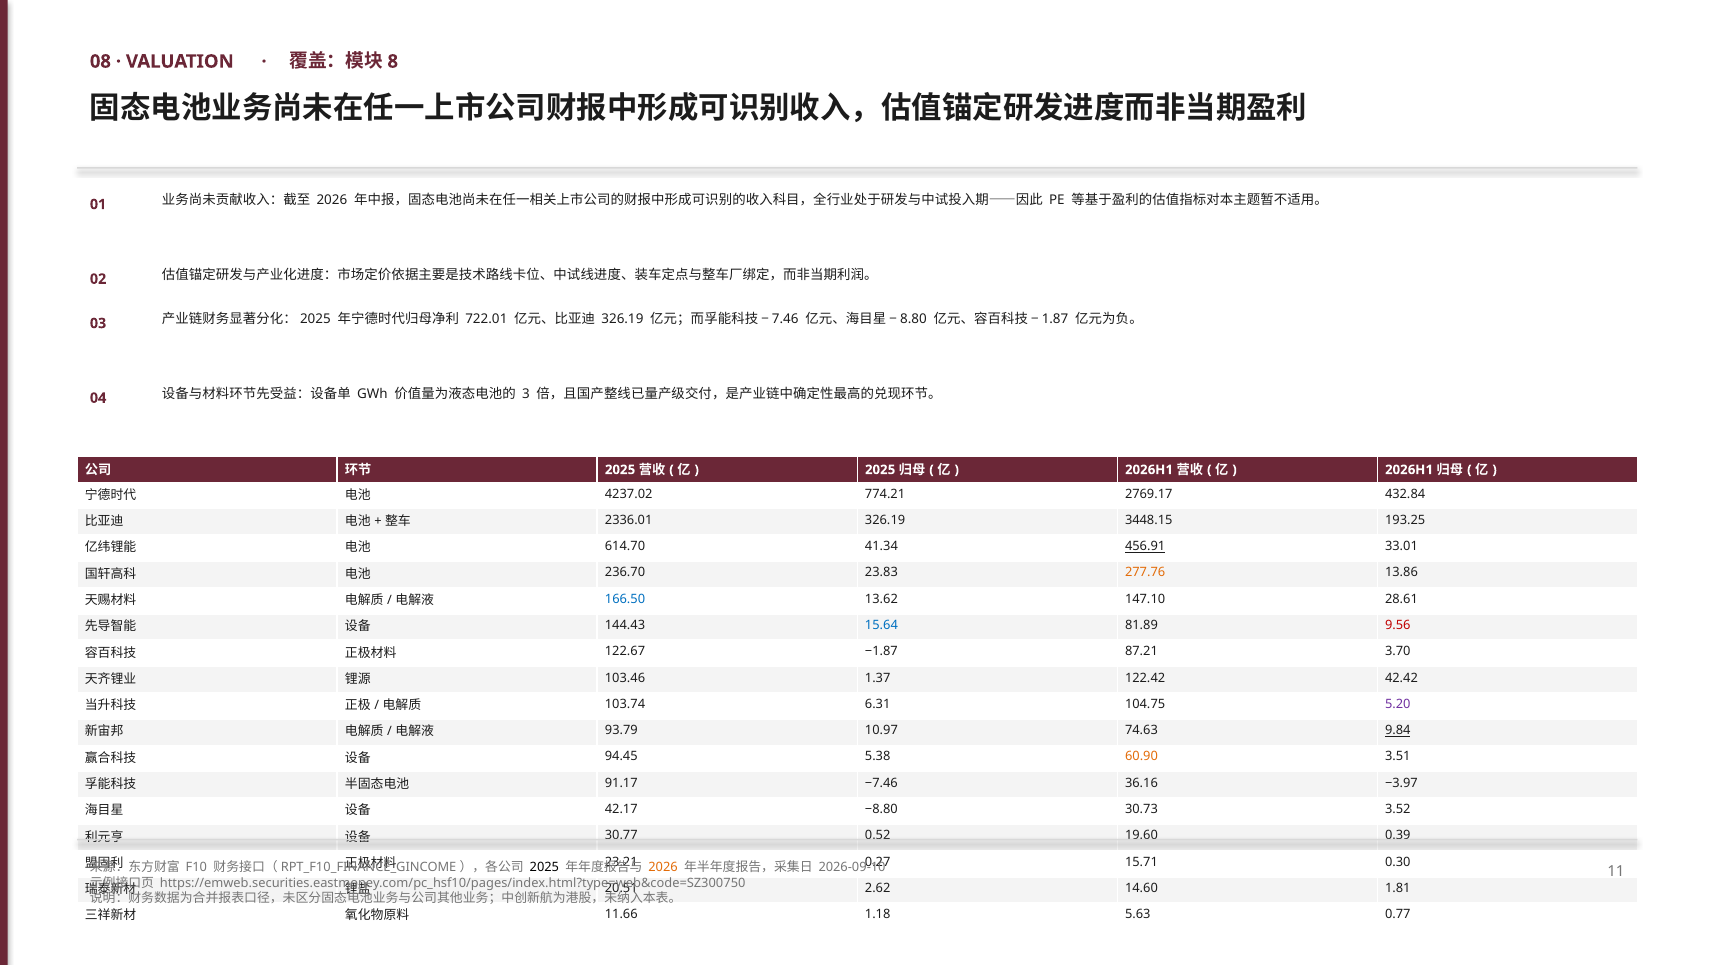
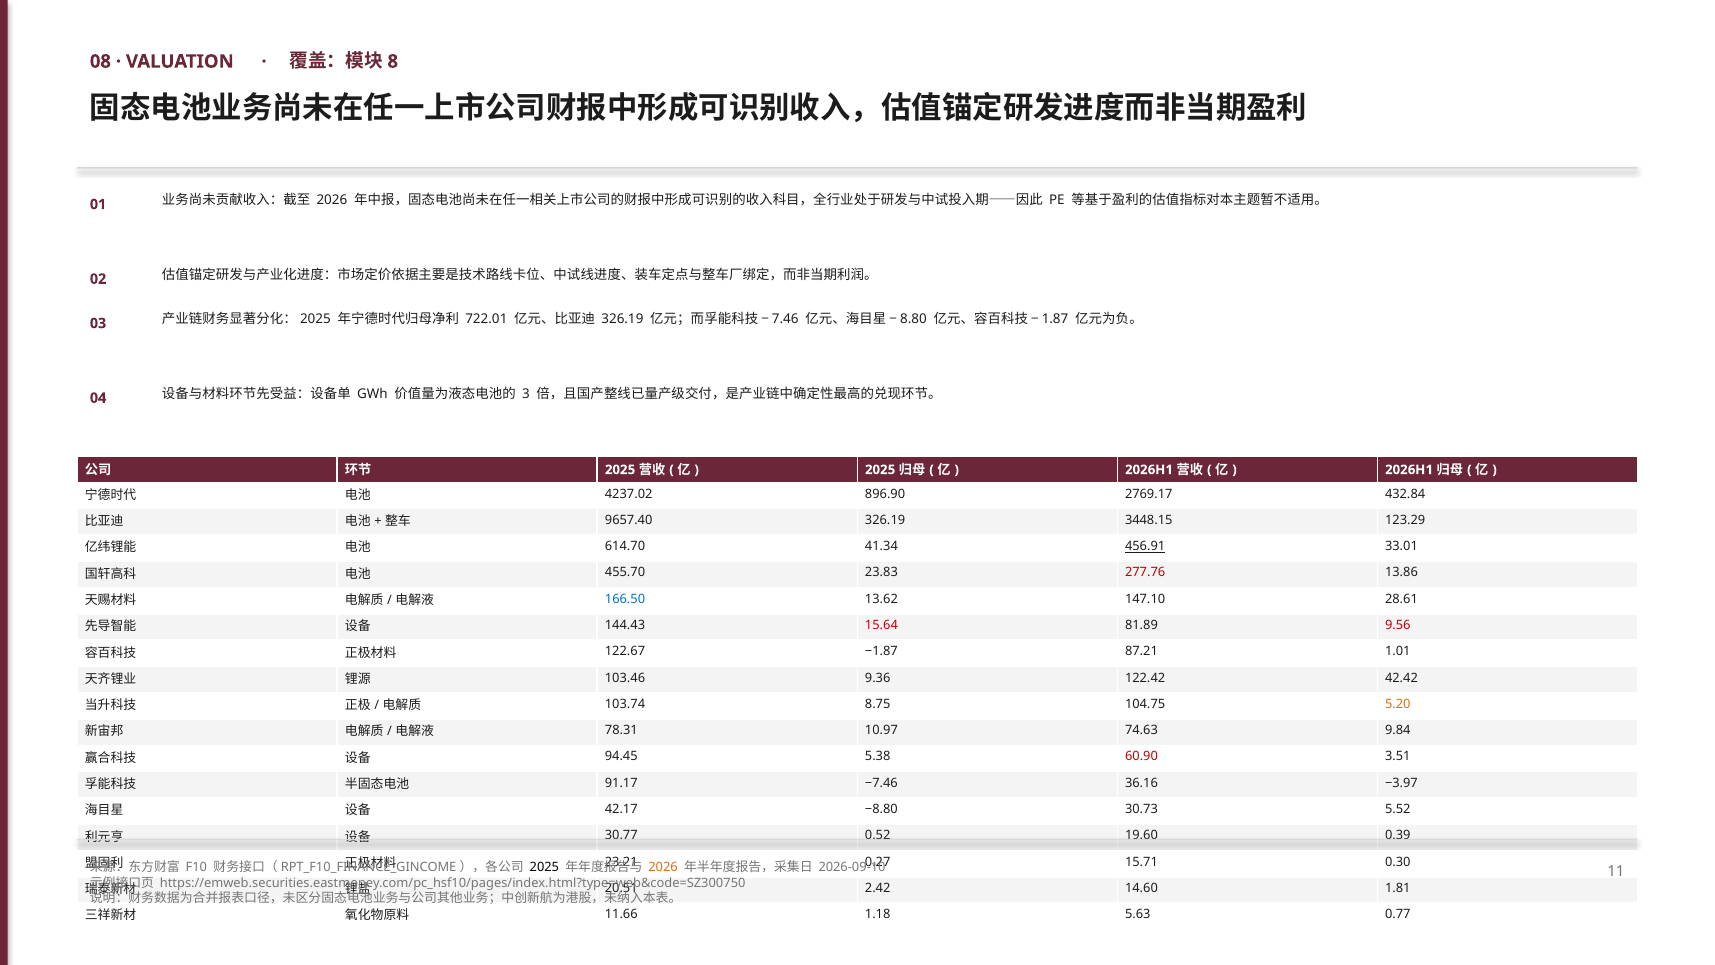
774.21: 774.21 -> 896.90
2336.01: 2336.01 -> 9657.40
193.25: 193.25 -> 123.29
236.70: 236.70 -> 455.70
277.76 colour: orange -> red
15.64 colour: blue -> red
3.70: 3.70 -> 1.01
1.37: 1.37 -> 9.36
6.31: 6.31 -> 8.75
5.20 colour: purple -> orange
93.79: 93.79 -> 78.31
9.84 underline: present -> none
60.90 colour: orange -> red
3.52: 3.52 -> 5.52
2.62: 2.62 -> 2.42
